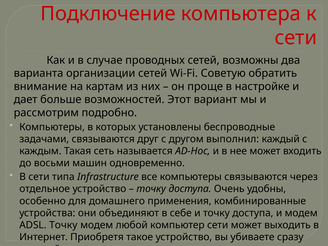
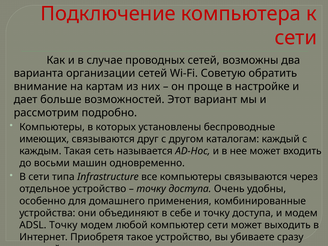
задачами: задачами -> имеющих
выполнил: выполнил -> каталогам
